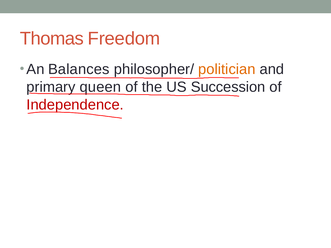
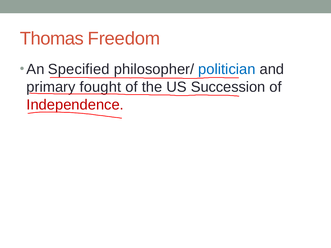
Balances: Balances -> Specified
politician colour: orange -> blue
queen: queen -> fought
